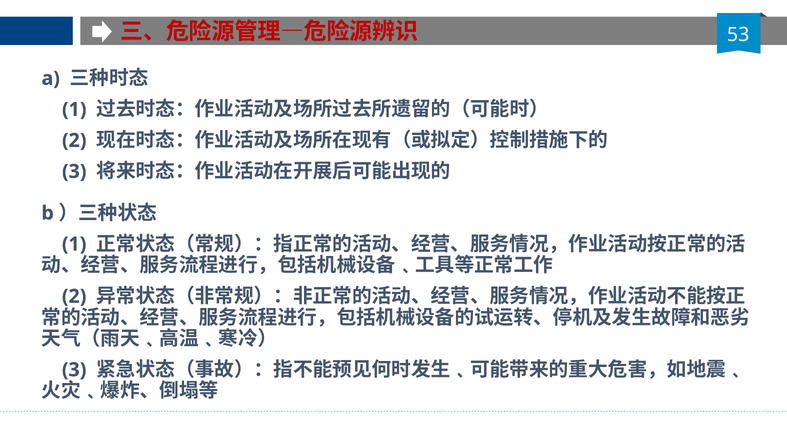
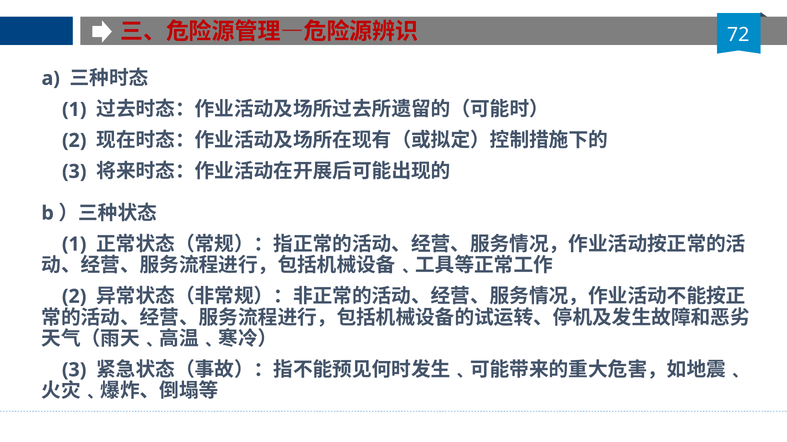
53: 53 -> 72
